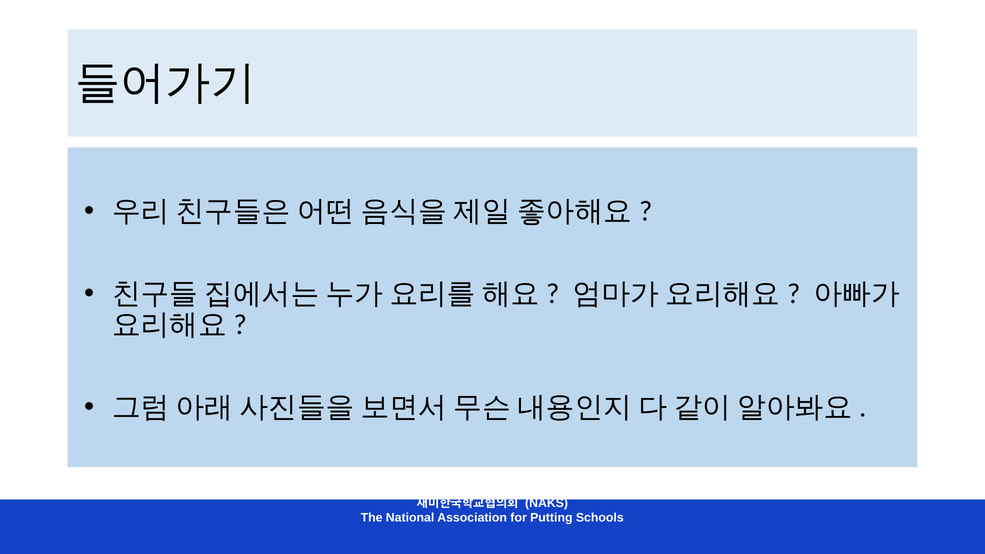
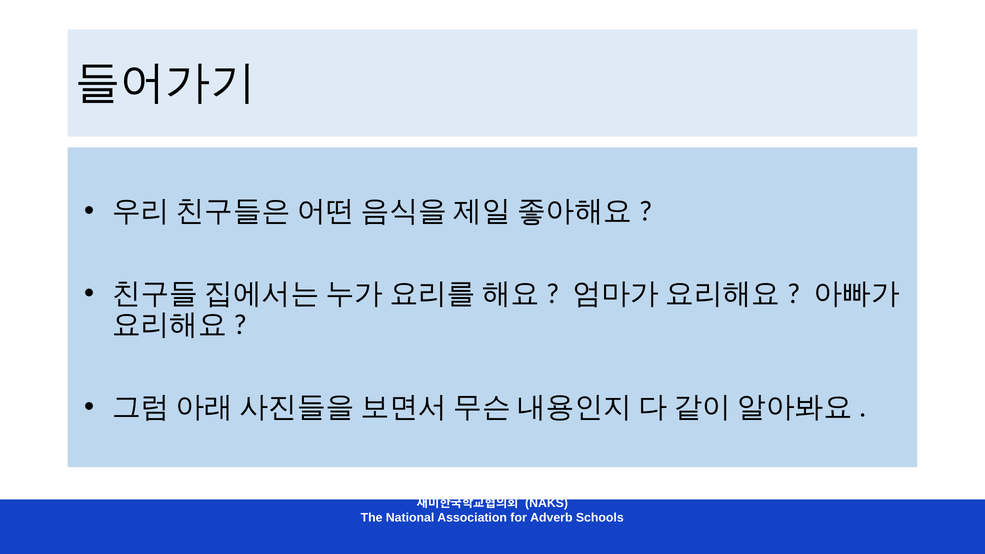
Putting: Putting -> Adverb
